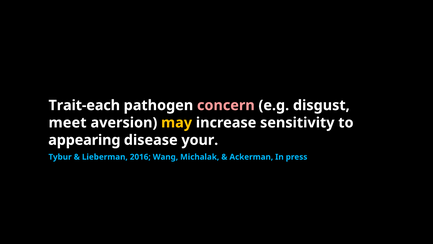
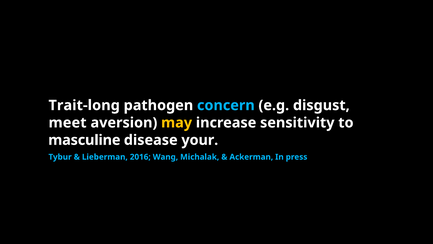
Trait-each: Trait-each -> Trait-long
concern colour: pink -> light blue
appearing: appearing -> masculine
